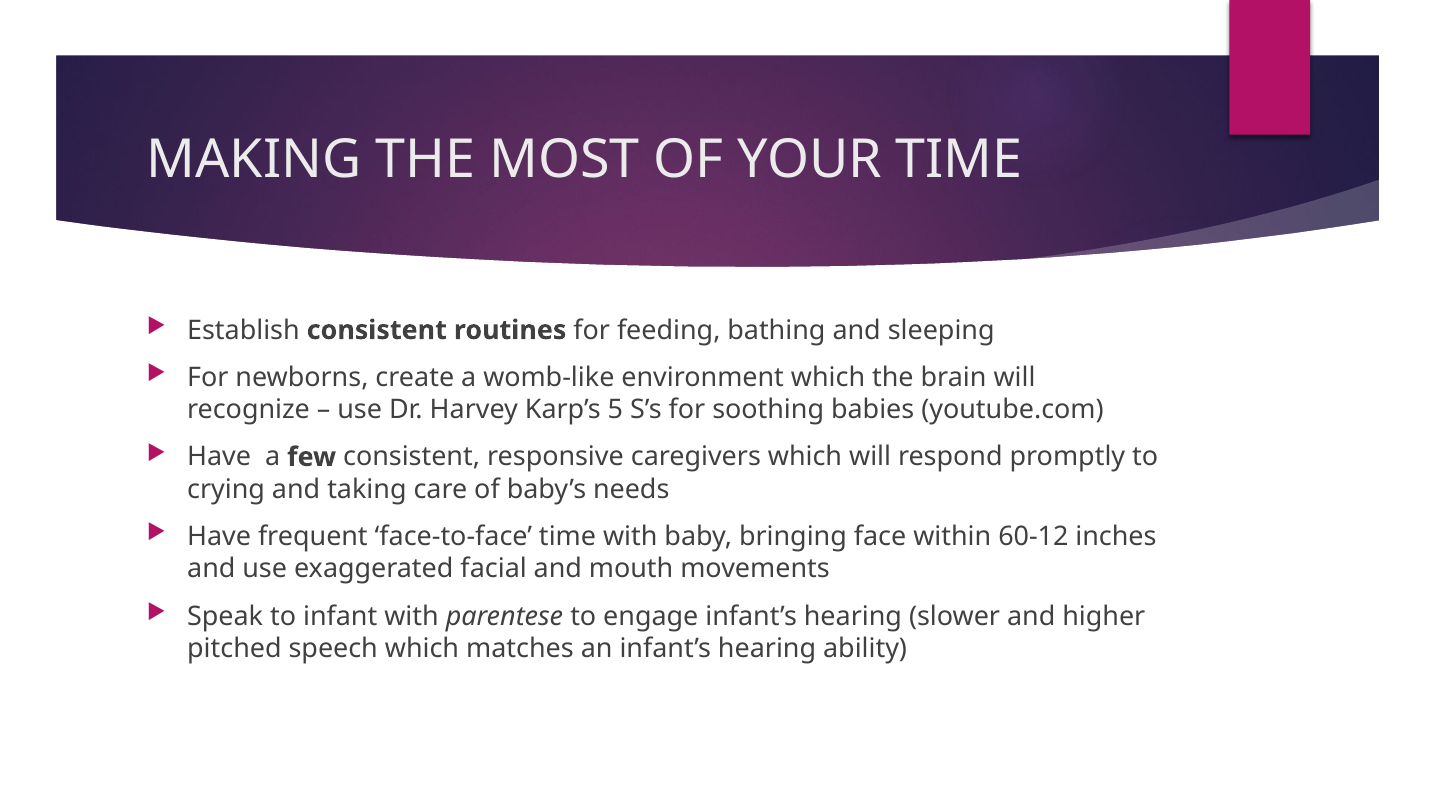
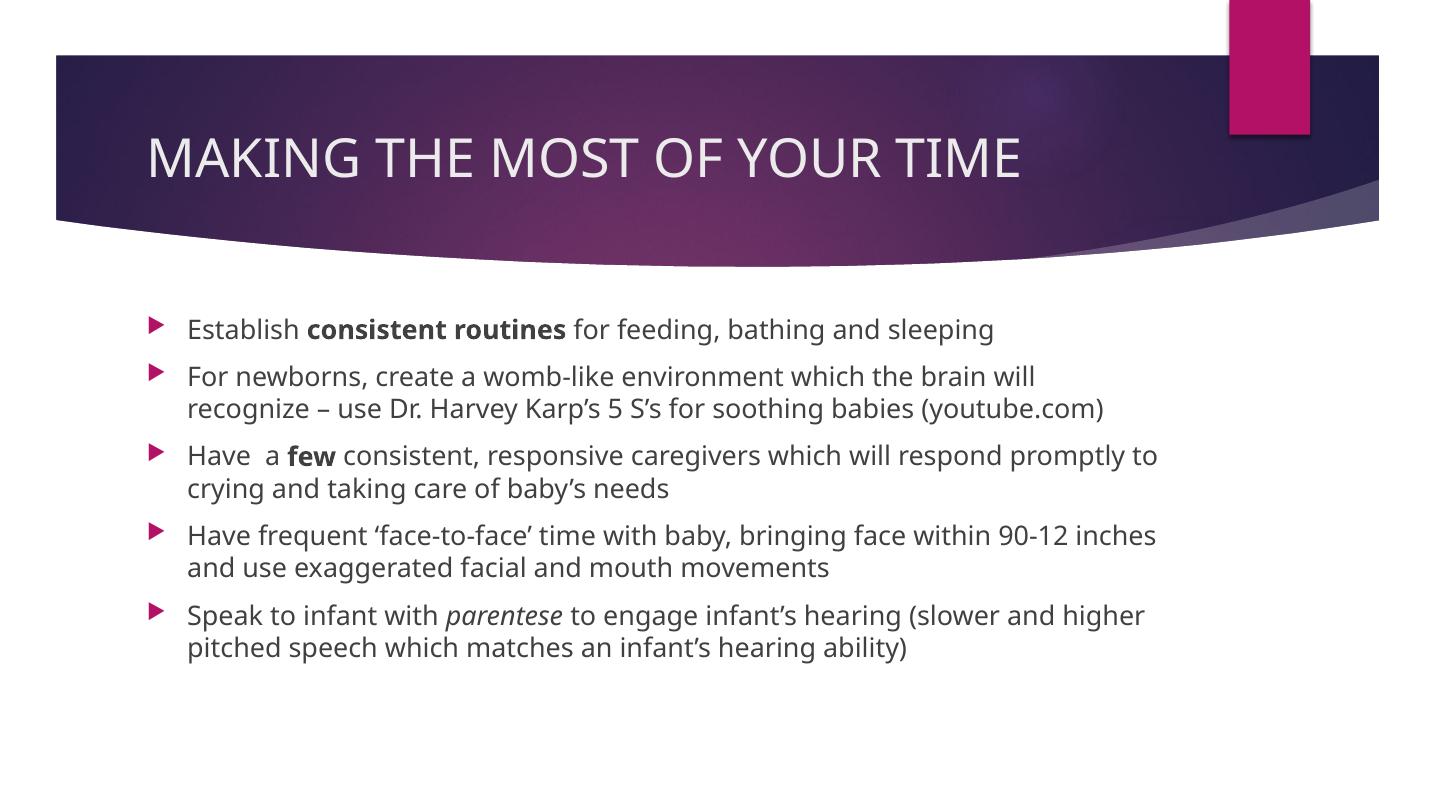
60-12: 60-12 -> 90-12
